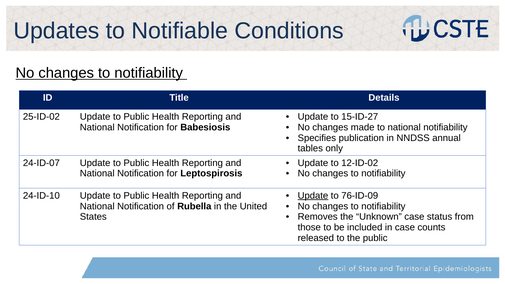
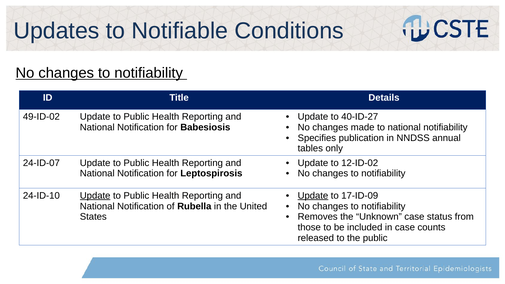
25-ID-02: 25-ID-02 -> 49-ID-02
15-ID-27: 15-ID-27 -> 40-ID-27
Update at (95, 196) underline: none -> present
76-ID-09: 76-ID-09 -> 17-ID-09
